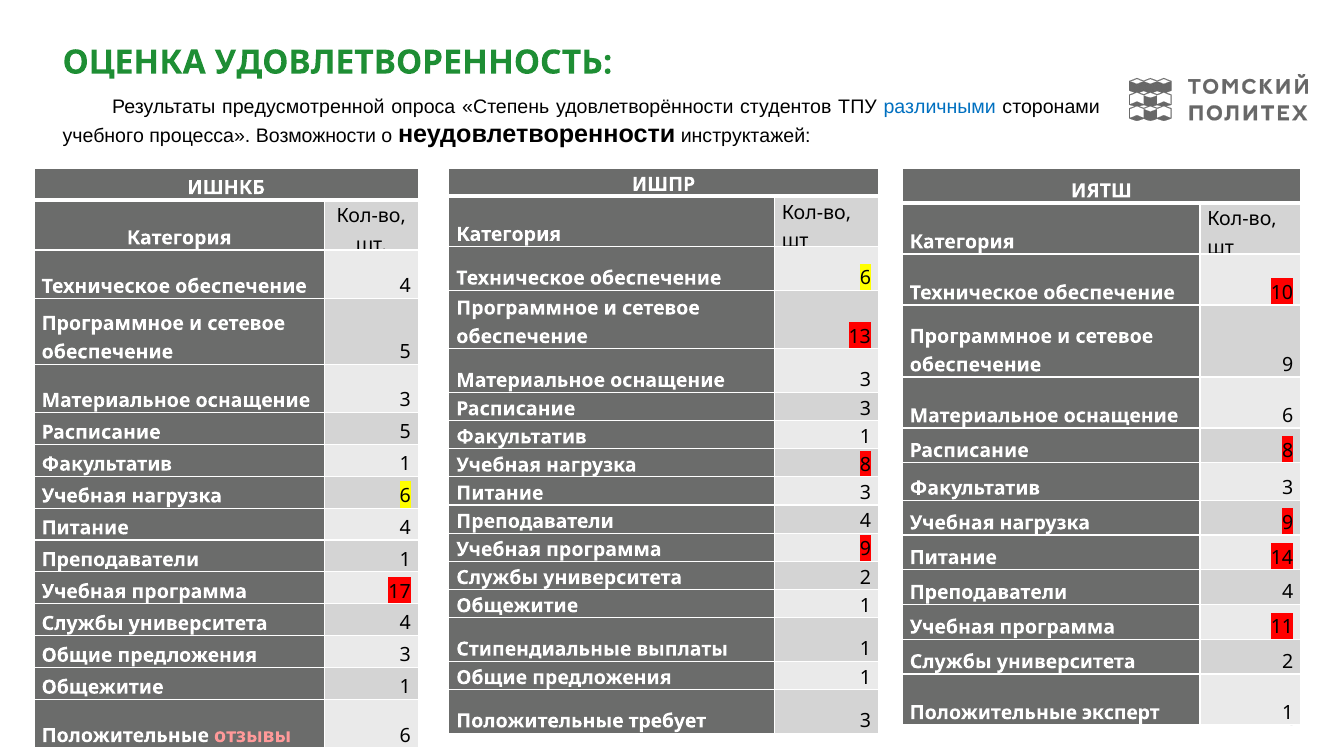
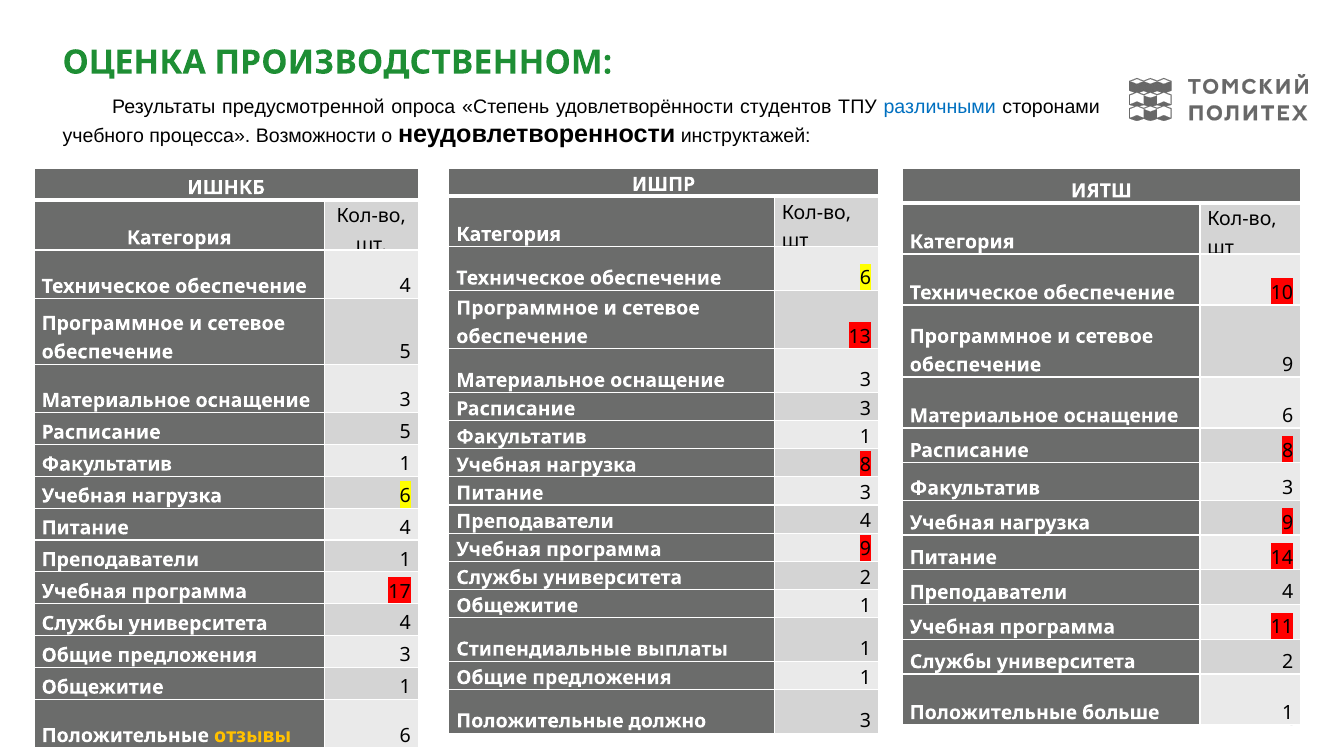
УДОВЛЕТВОРЕННОСТЬ: УДОВЛЕТВОРЕННОСТЬ -> ПРОИЗВОДСТВЕННОМ
эксперт: эксперт -> больше
требует: требует -> должно
отзывы colour: pink -> yellow
